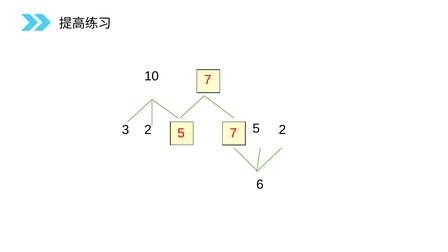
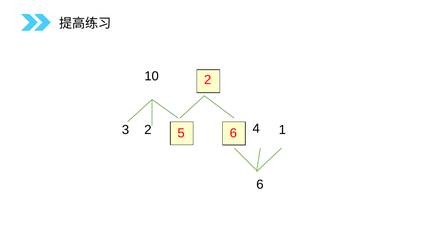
10 7: 7 -> 2
2 5: 5 -> 4
3 2: 2 -> 1
5 7: 7 -> 6
